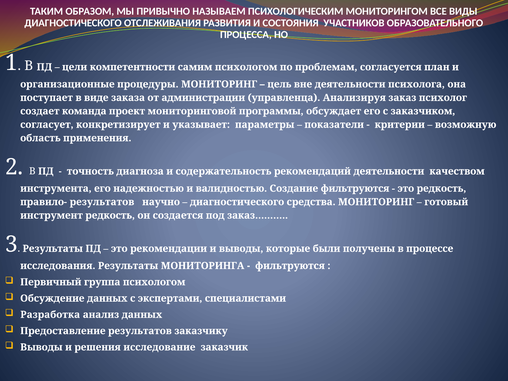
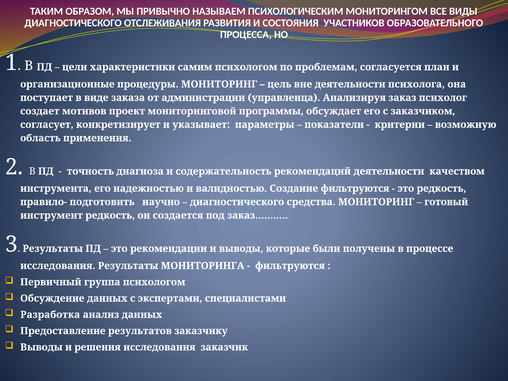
компетентности: компетентности -> характеристики
команда: команда -> мотивов
правило- результатов: результатов -> подготовить
решения исследование: исследование -> исследования
